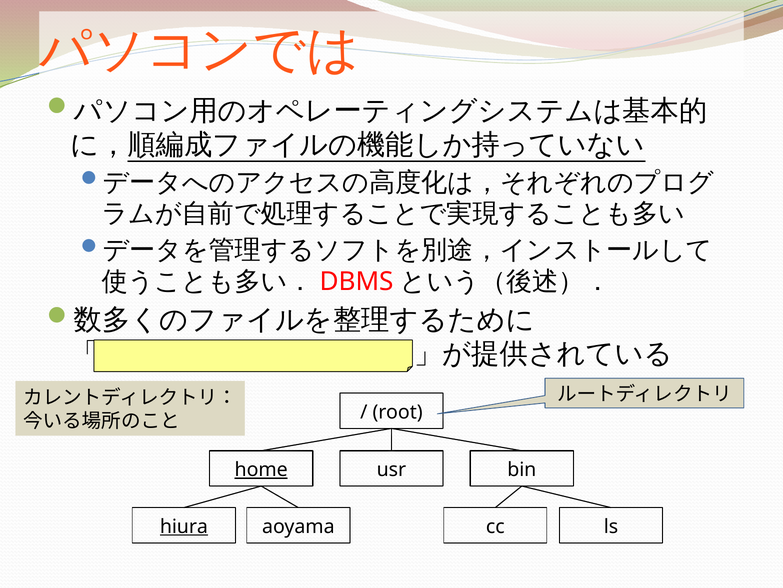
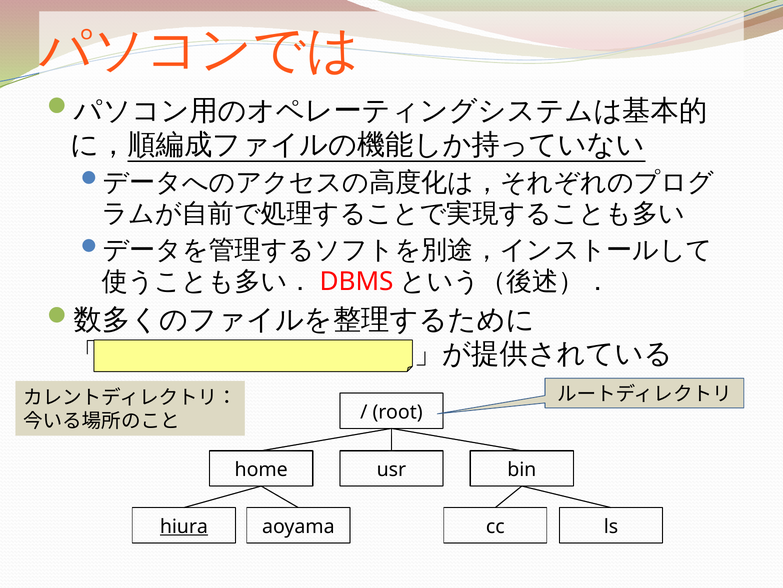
home underline: present -> none
